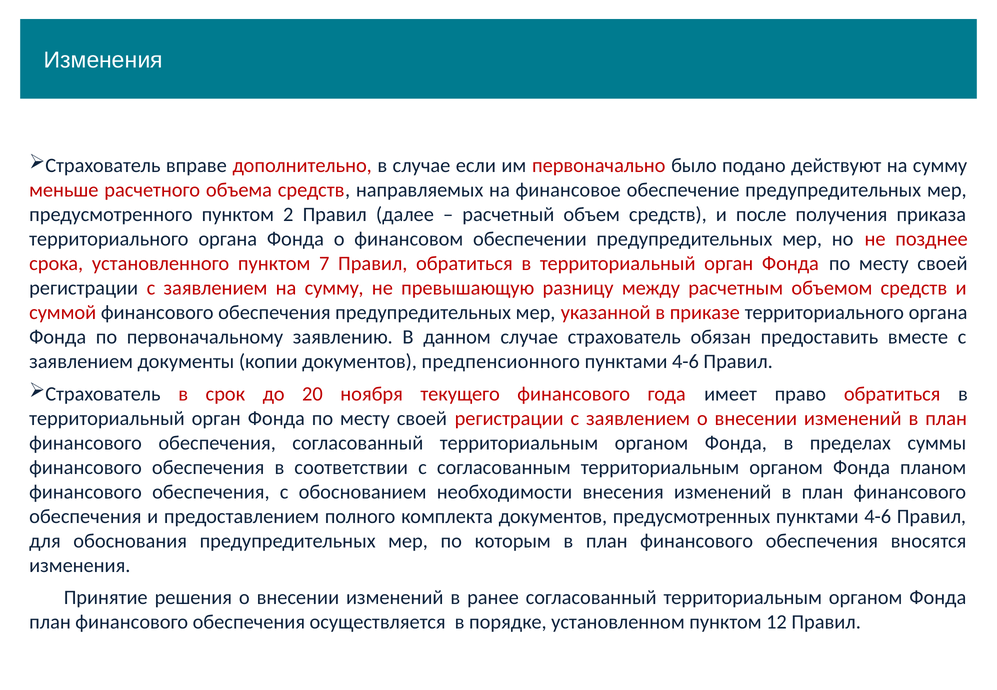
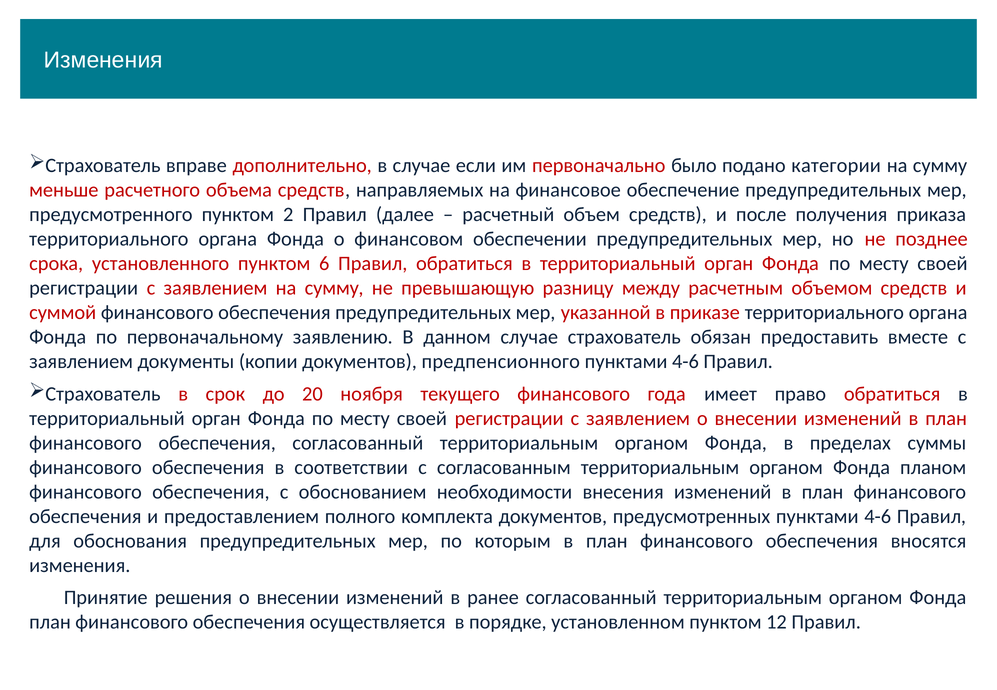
действуют: действуют -> категории
7: 7 -> 6
